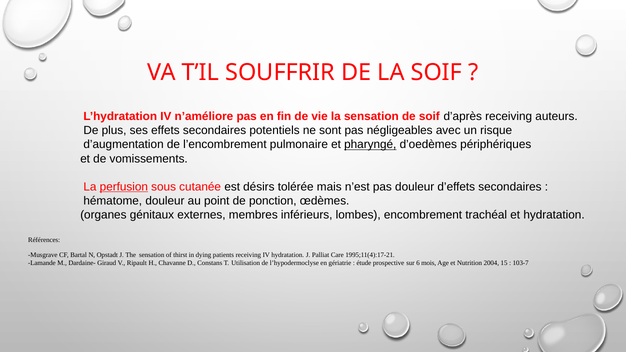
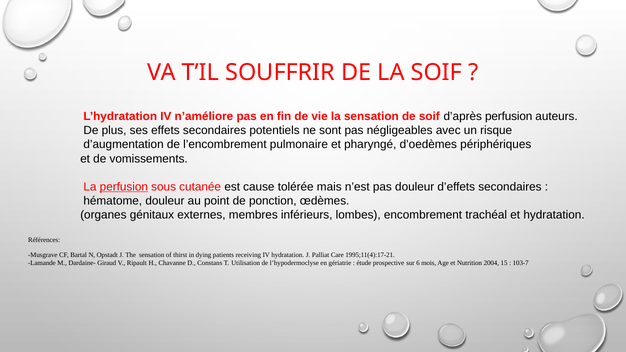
d’après receiving: receiving -> perfusion
pharyngé underline: present -> none
désirs: désirs -> cause
